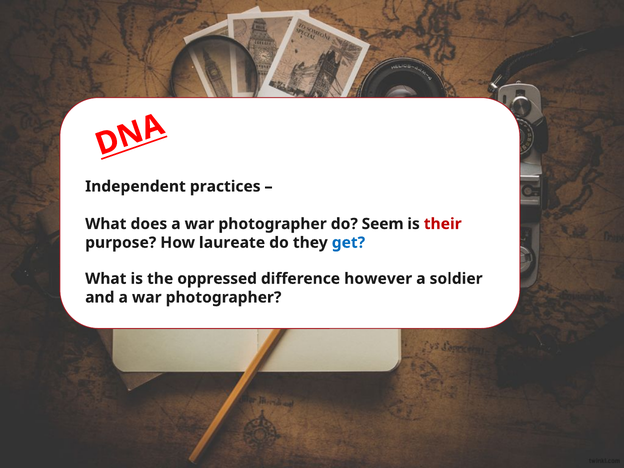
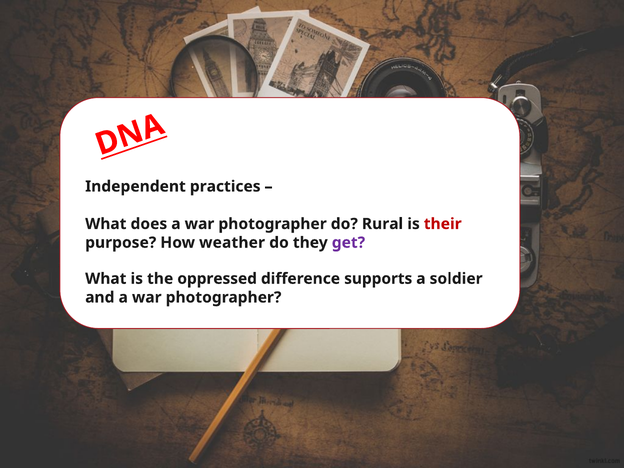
Seem: Seem -> Rural
laureate: laureate -> weather
get at (348, 243) colour: blue -> purple
however: however -> supports
